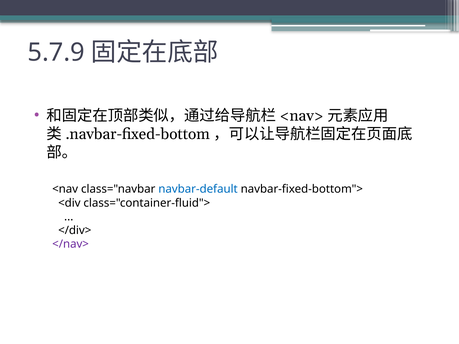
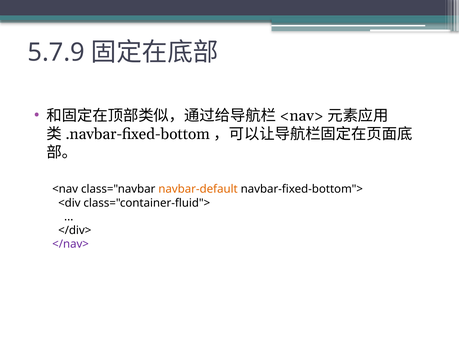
navbar-default colour: blue -> orange
